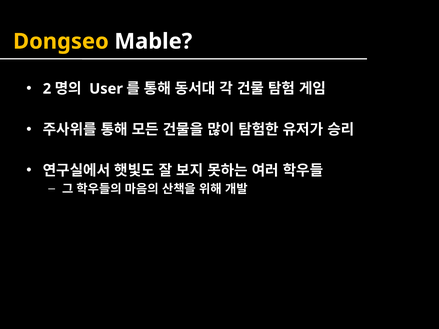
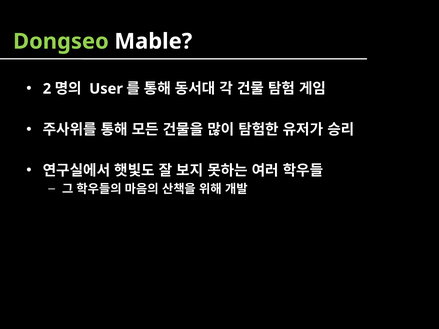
Dongseo colour: yellow -> light green
